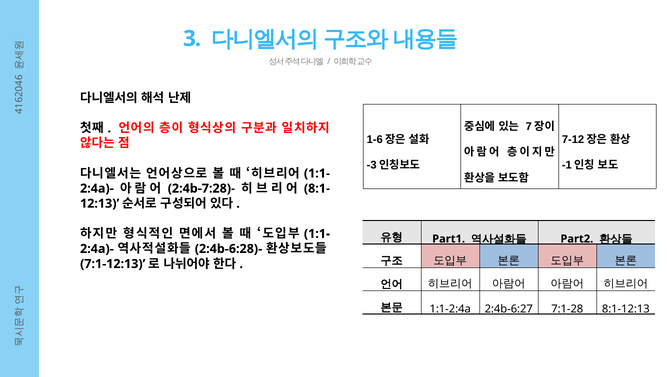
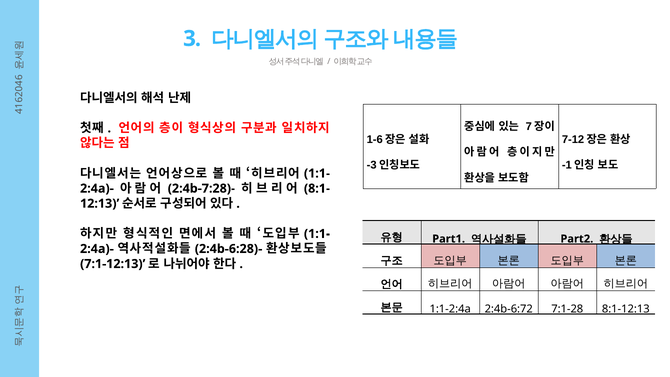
2:4b-6:27: 2:4b-6:27 -> 2:4b-6:72
